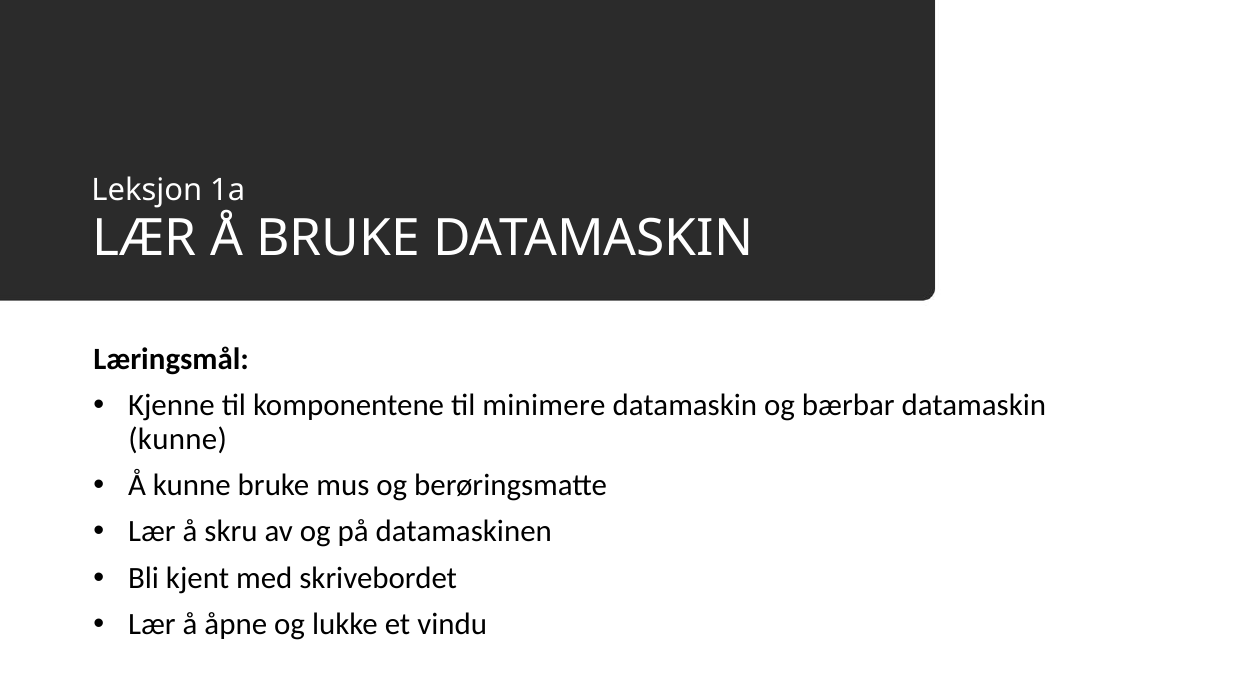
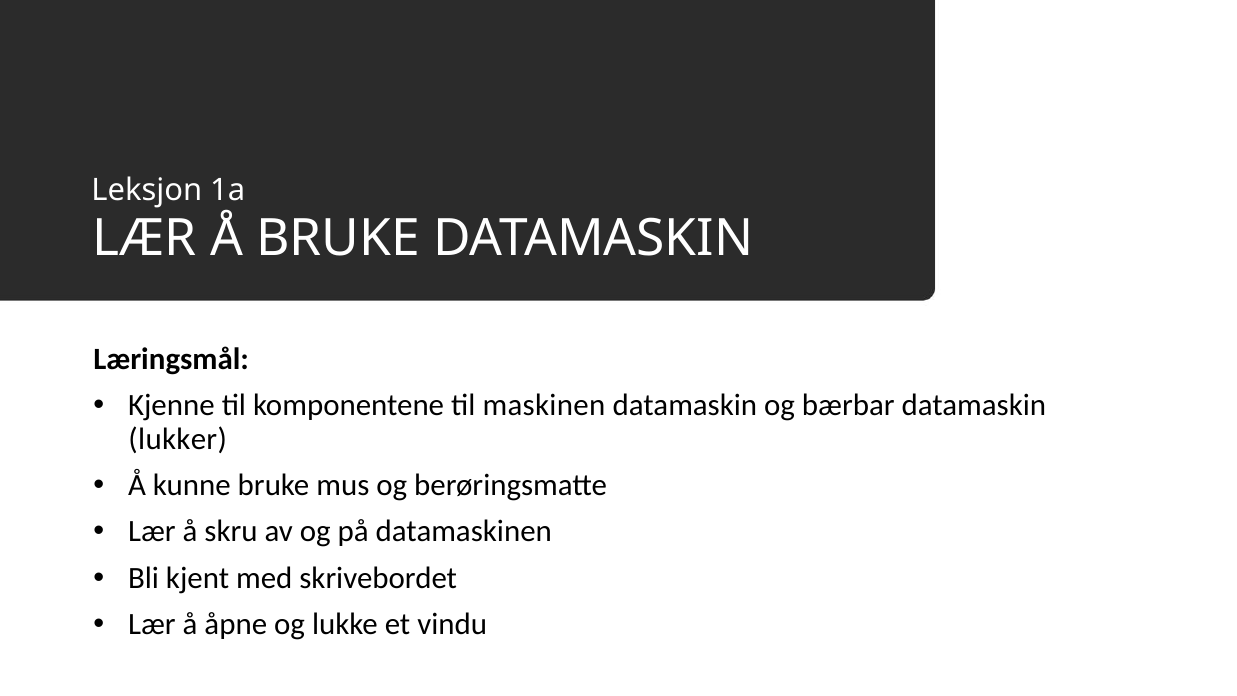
minimere: minimere -> maskinen
kunne at (178, 439): kunne -> lukker
